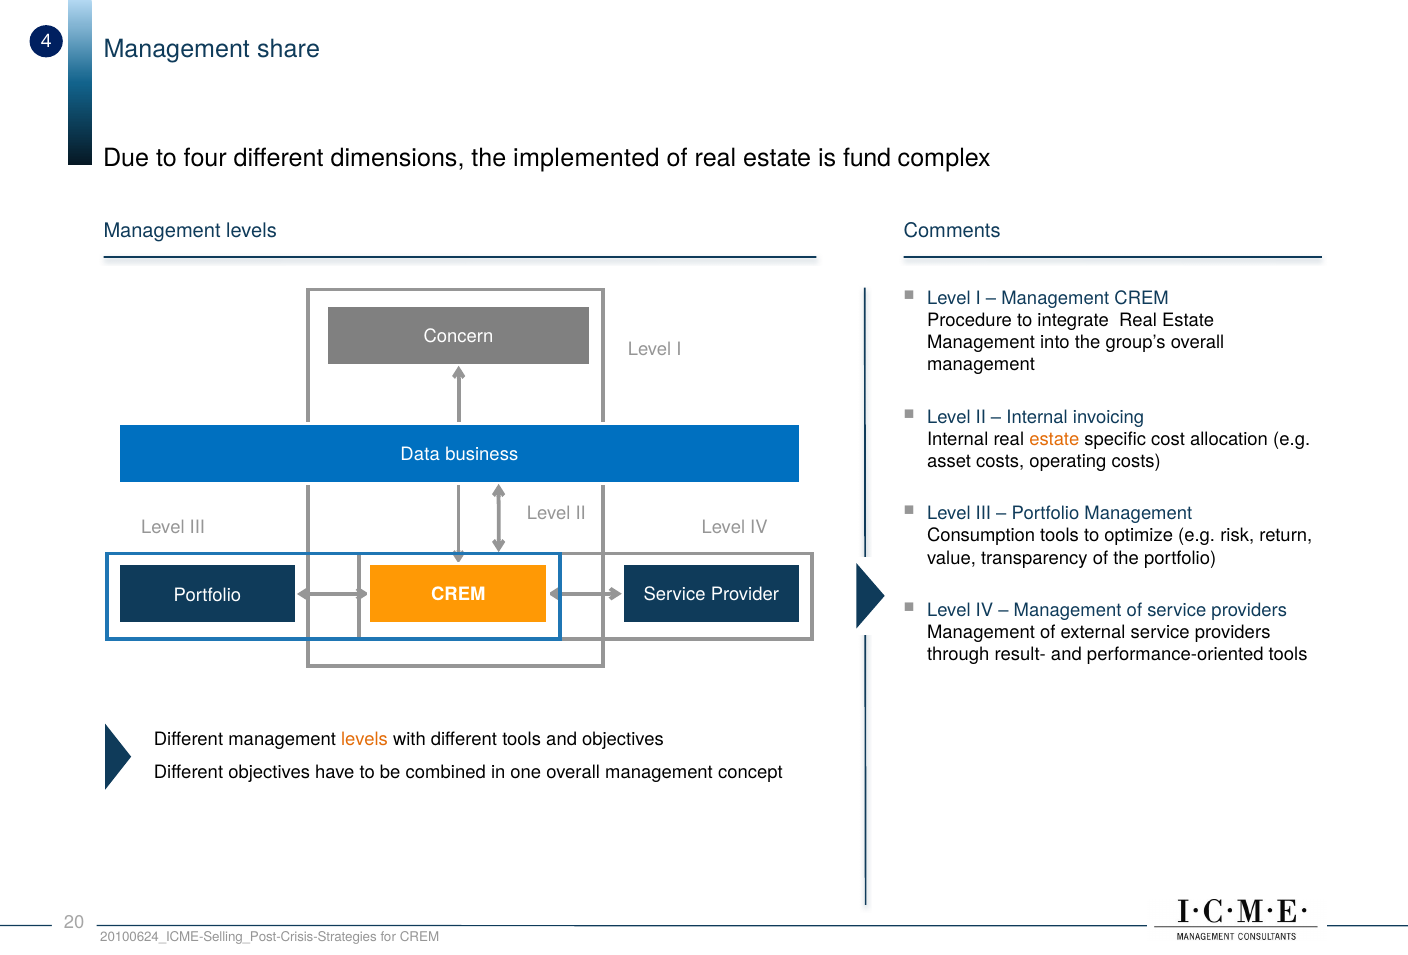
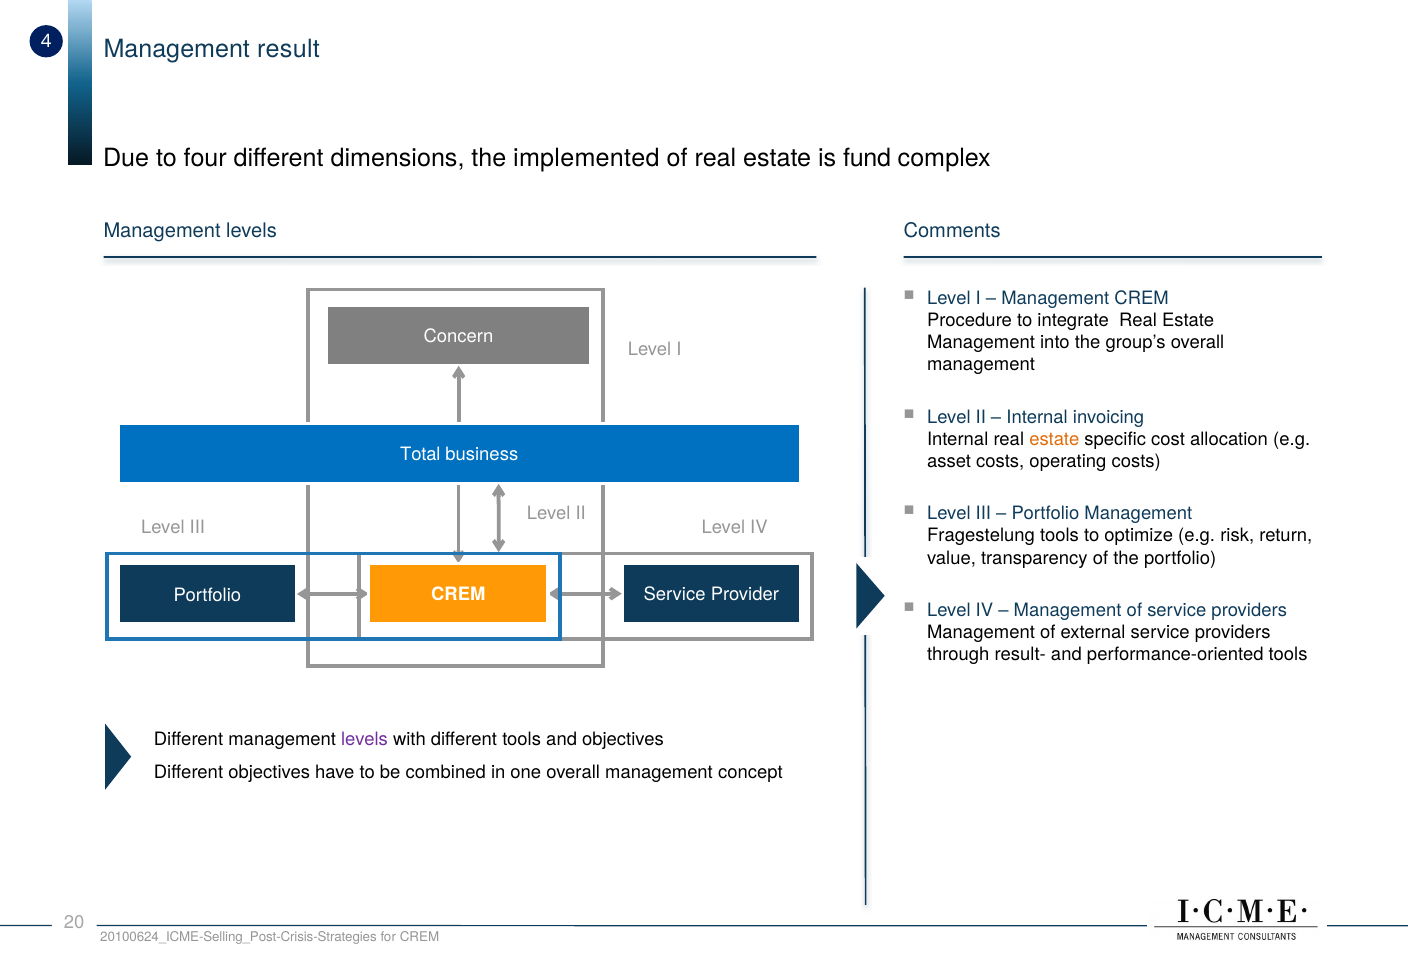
share: share -> result
Data: Data -> Total
Consumption: Consumption -> Fragestelung
levels at (365, 740) colour: orange -> purple
